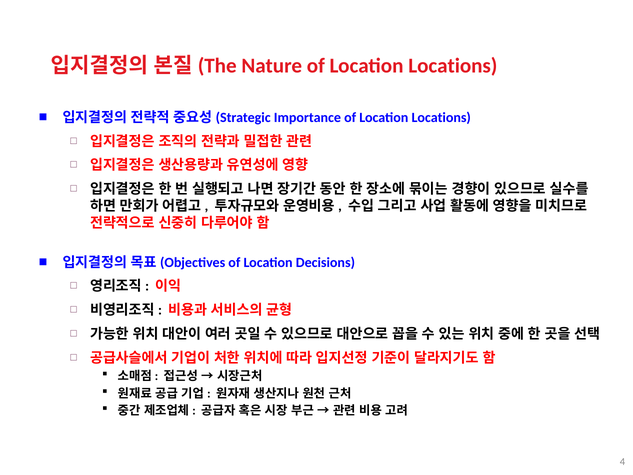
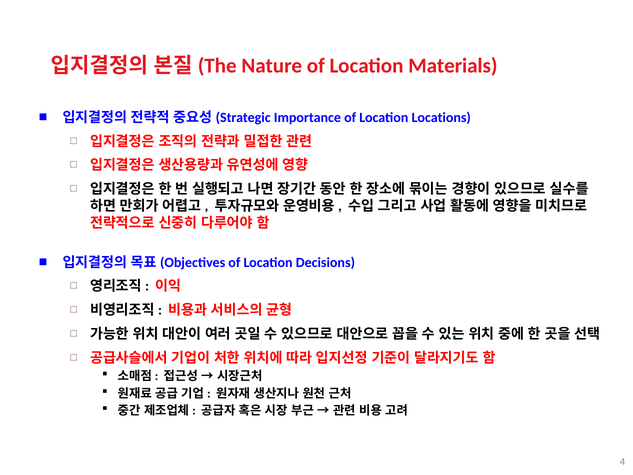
Nature of Location Locations: Locations -> Materials
